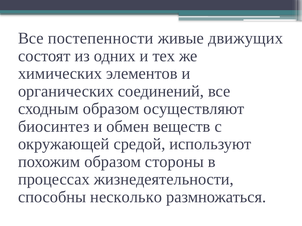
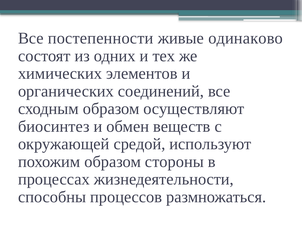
движущих: движущих -> одинаково
несколько: несколько -> процессов
